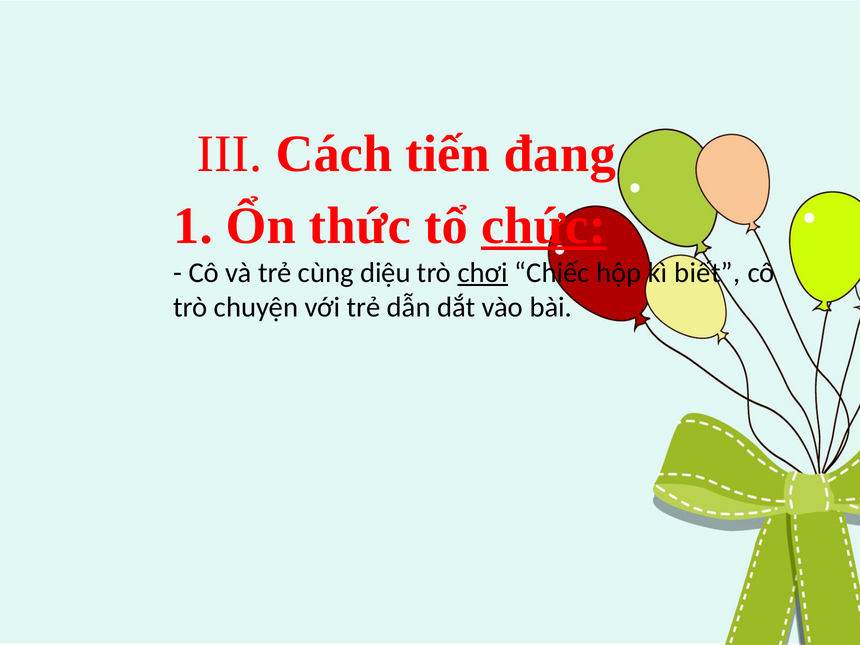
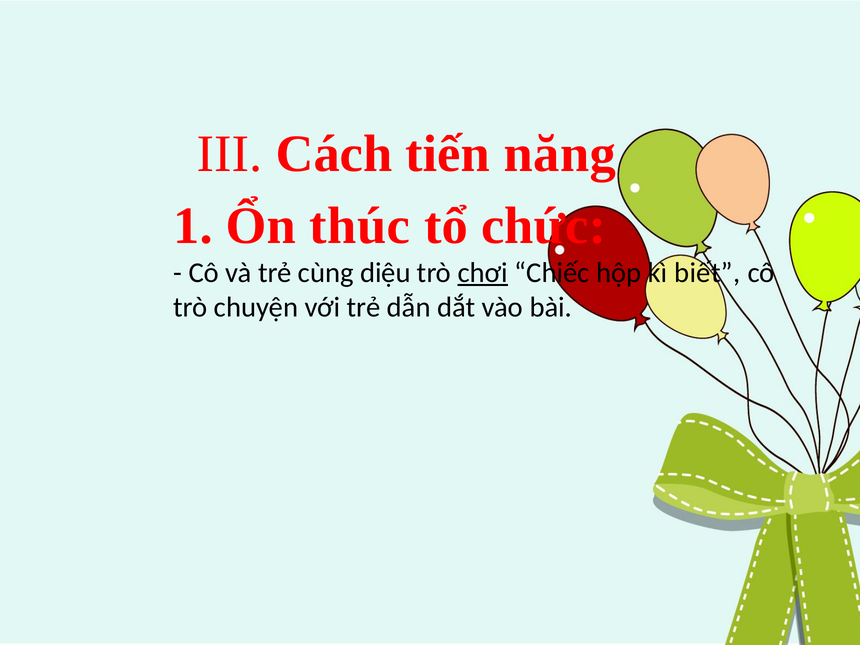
đang: đang -> năng
thức: thức -> thúc
chức underline: present -> none
